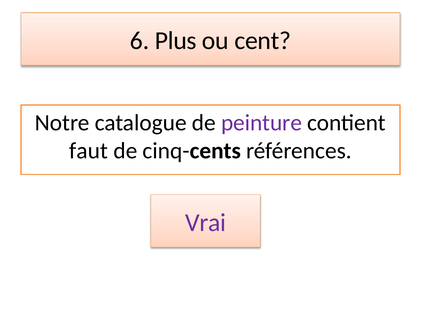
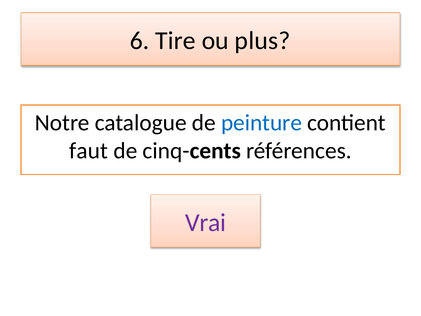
Plus: Plus -> Tire
cent: cent -> plus
peinture colour: purple -> blue
